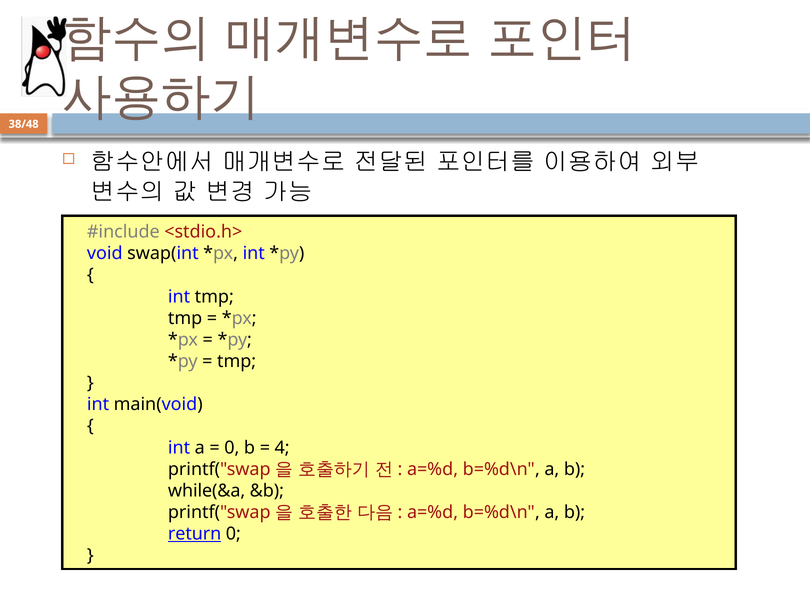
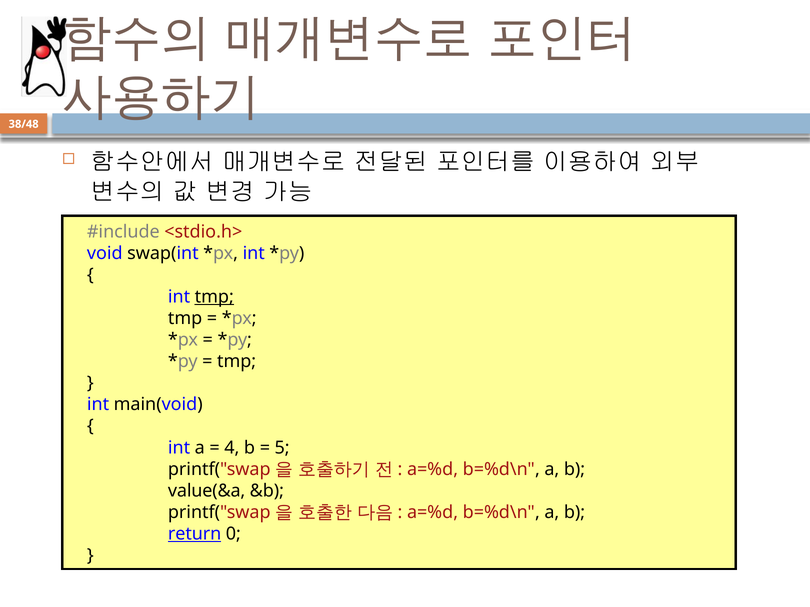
tmp at (214, 297) underline: none -> present
0 at (232, 448): 0 -> 4
4: 4 -> 5
while(&a: while(&a -> value(&a
